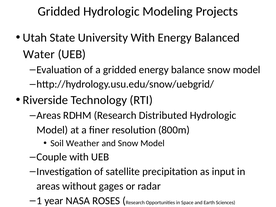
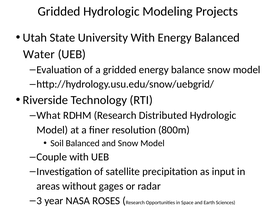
Areas at (49, 115): Areas -> What
Soil Weather: Weather -> Balanced
1: 1 -> 3
